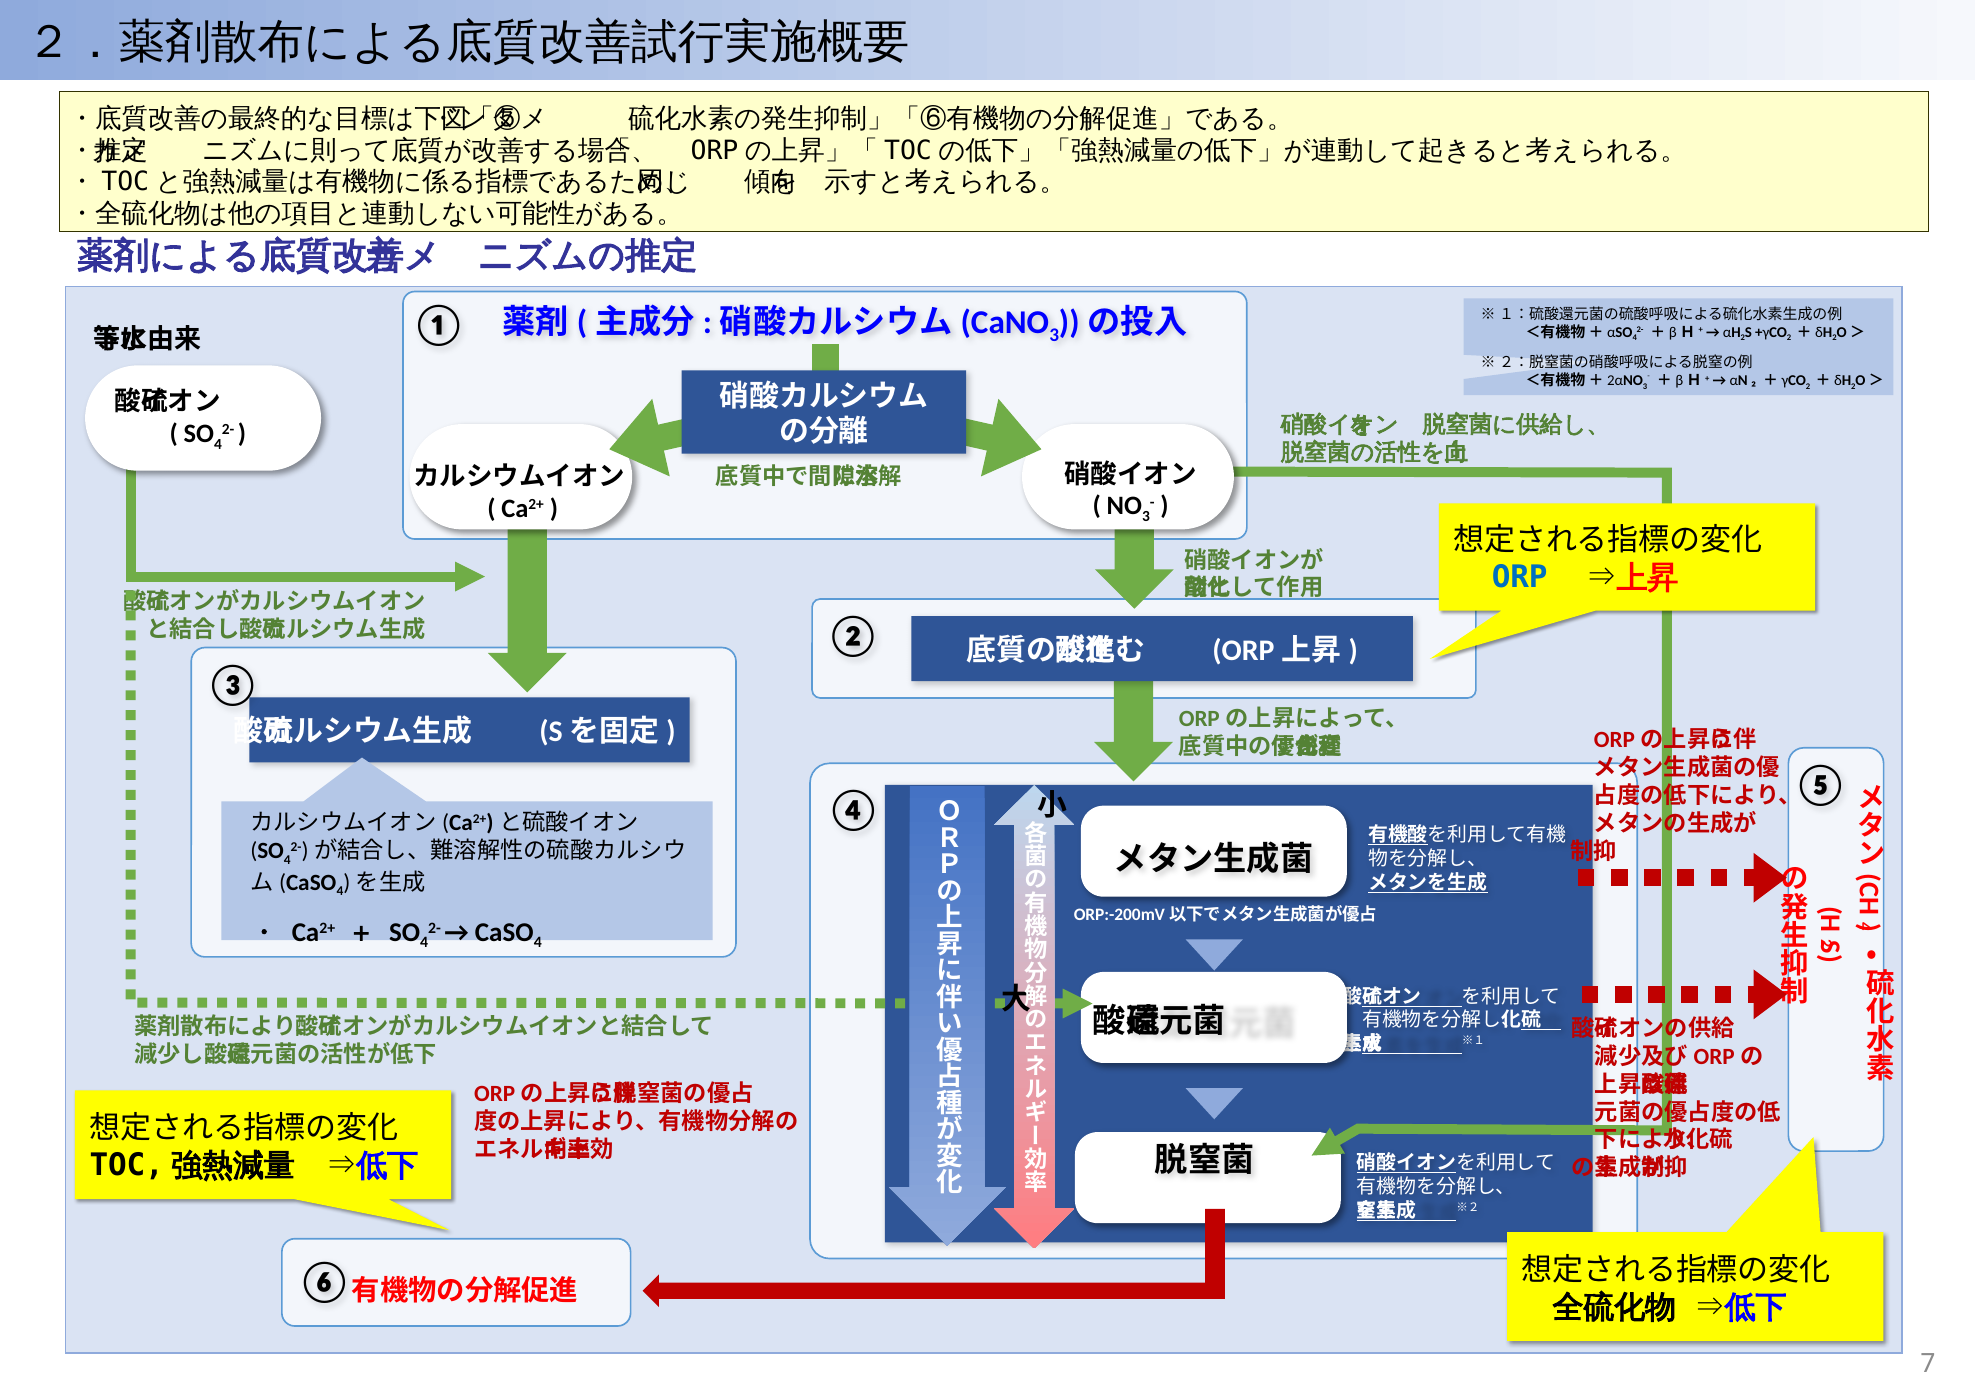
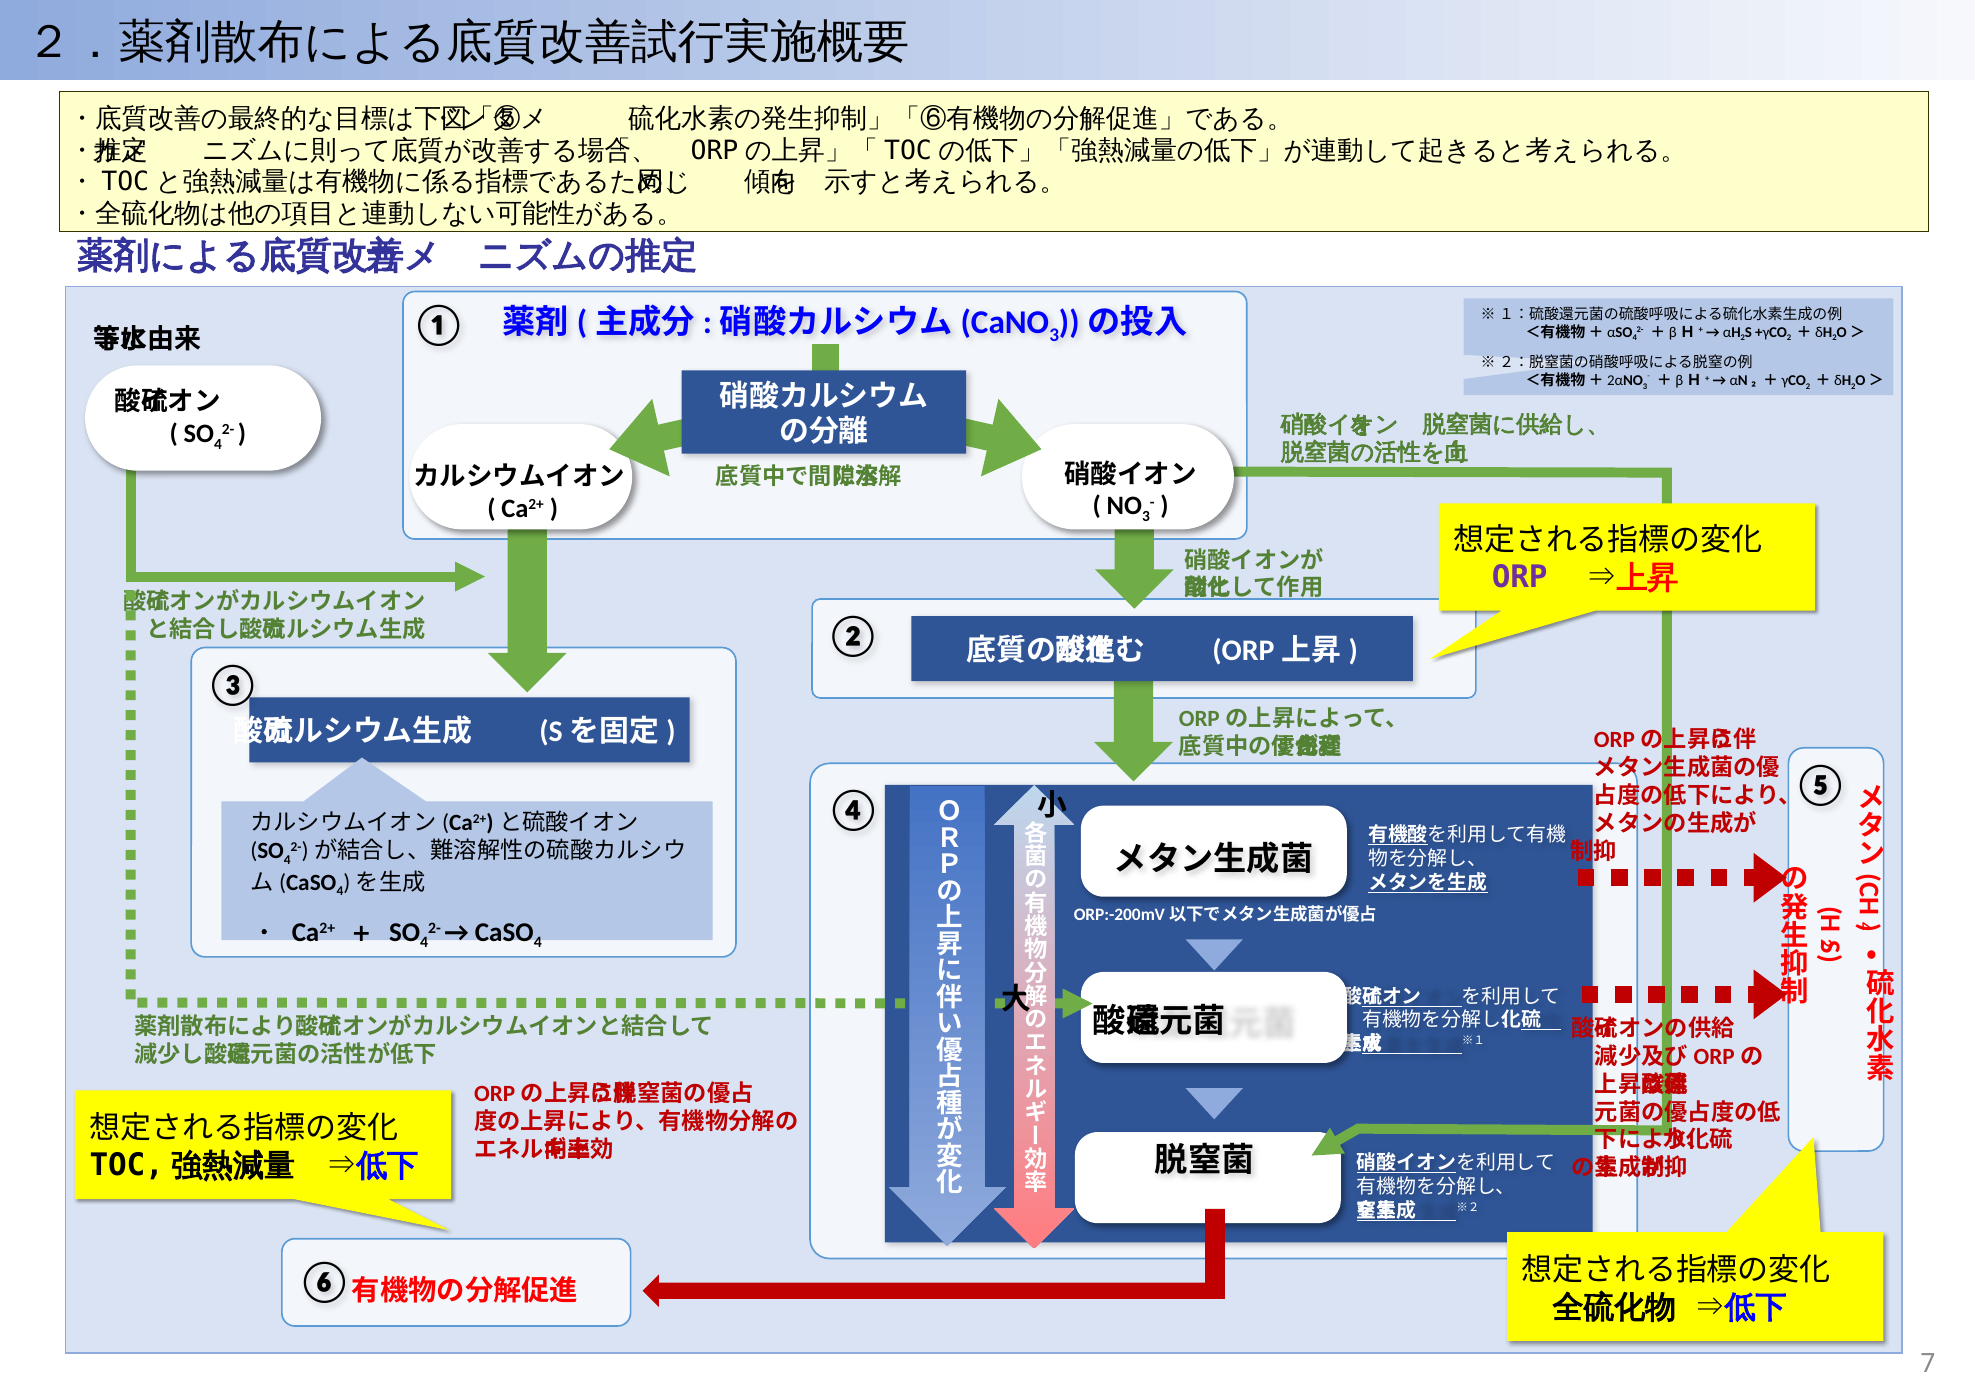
ORP colour: blue -> purple
